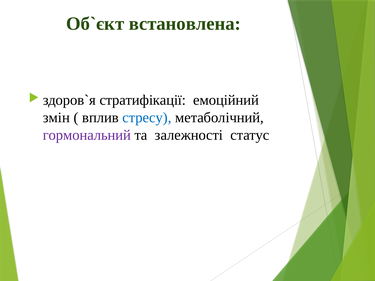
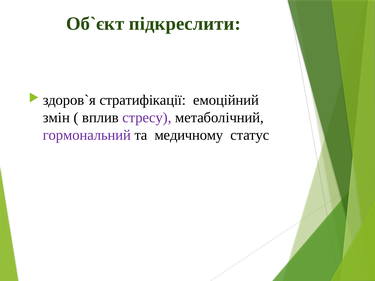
встановлена: встановлена -> підкреслити
стресу colour: blue -> purple
залежності: залежності -> медичному
